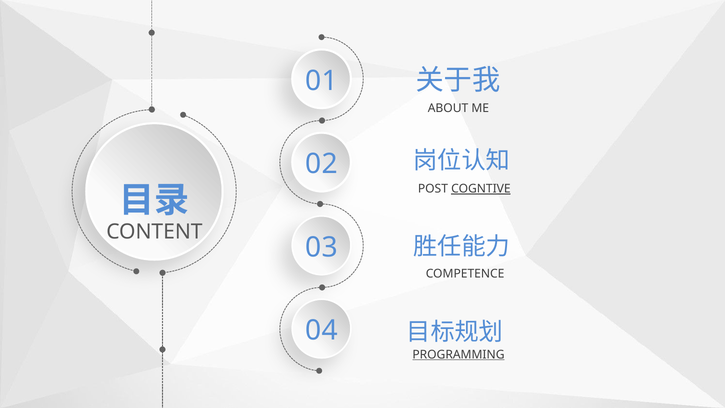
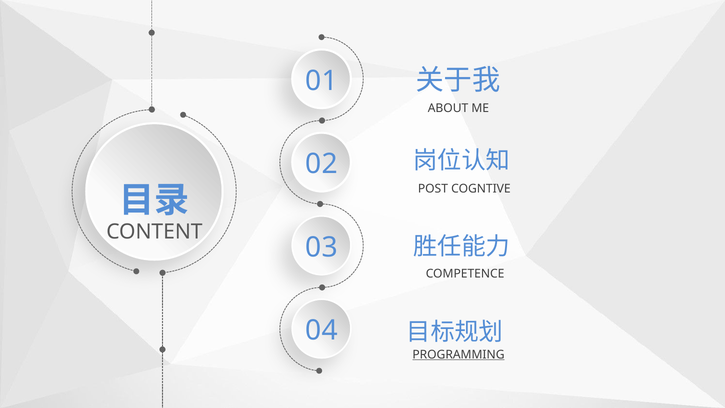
COGNTIVE underline: present -> none
